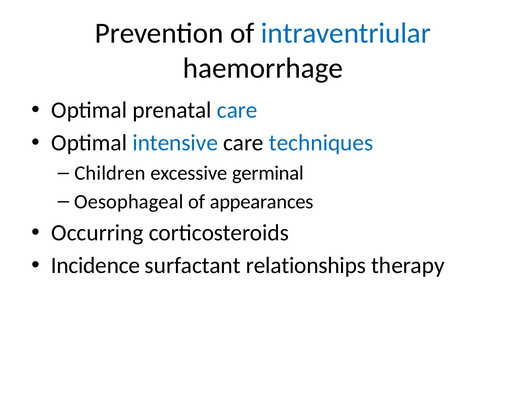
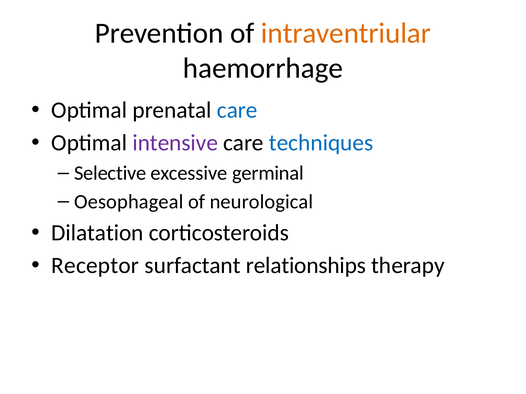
intraventriular colour: blue -> orange
intensive colour: blue -> purple
Children: Children -> Selective
appearances: appearances -> neurological
Occurring: Occurring -> Dilatation
Incidence: Incidence -> Receptor
